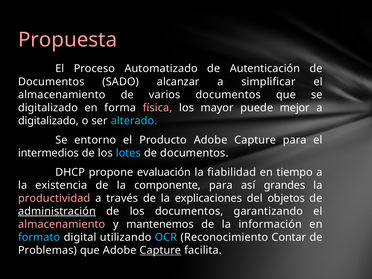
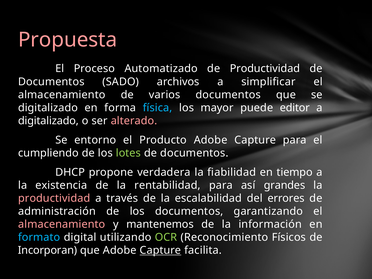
de Autenticación: Autenticación -> Productividad
alcanzar: alcanzar -> archivos
física colour: pink -> light blue
mejor: mejor -> editor
alterado colour: light blue -> pink
intermedios: intermedios -> cumpliendo
lotes colour: light blue -> light green
evaluación: evaluación -> verdadera
componente: componente -> rentabilidad
explicaciones: explicaciones -> escalabilidad
objetos: objetos -> errores
administración underline: present -> none
OCR colour: light blue -> light green
Contar: Contar -> Físicos
Problemas: Problemas -> Incorporan
